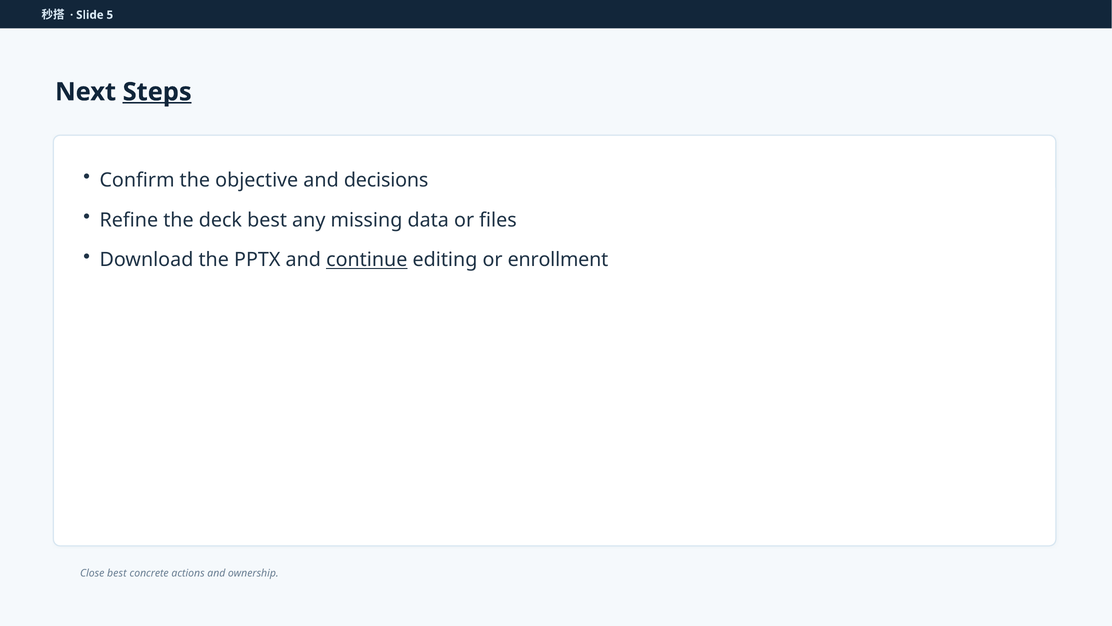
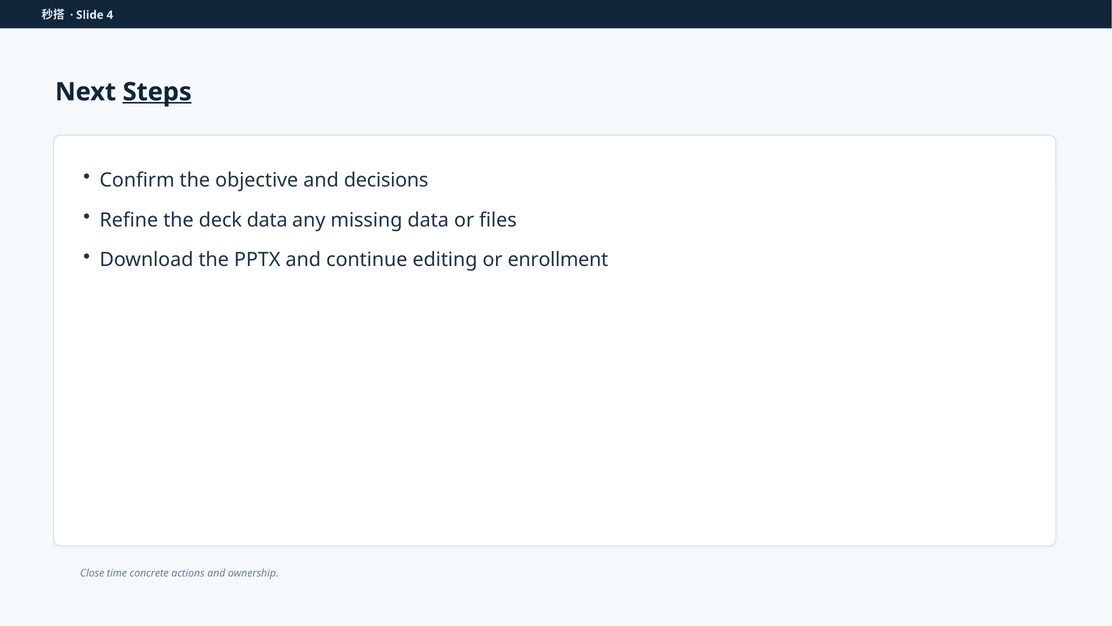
5: 5 -> 4
deck best: best -> data
continue underline: present -> none
Close best: best -> time
